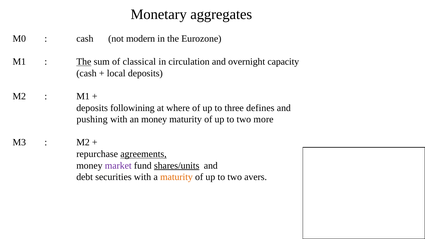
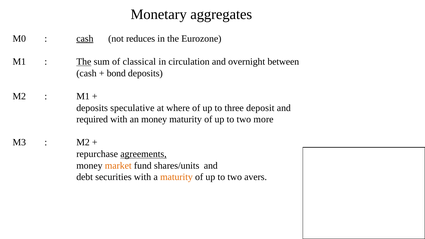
cash at (85, 39) underline: none -> present
modern: modern -> reduces
capacity: capacity -> between
local: local -> bond
followining: followining -> speculative
defines: defines -> deposit
pushing: pushing -> required
market colour: purple -> orange
shares/units underline: present -> none
